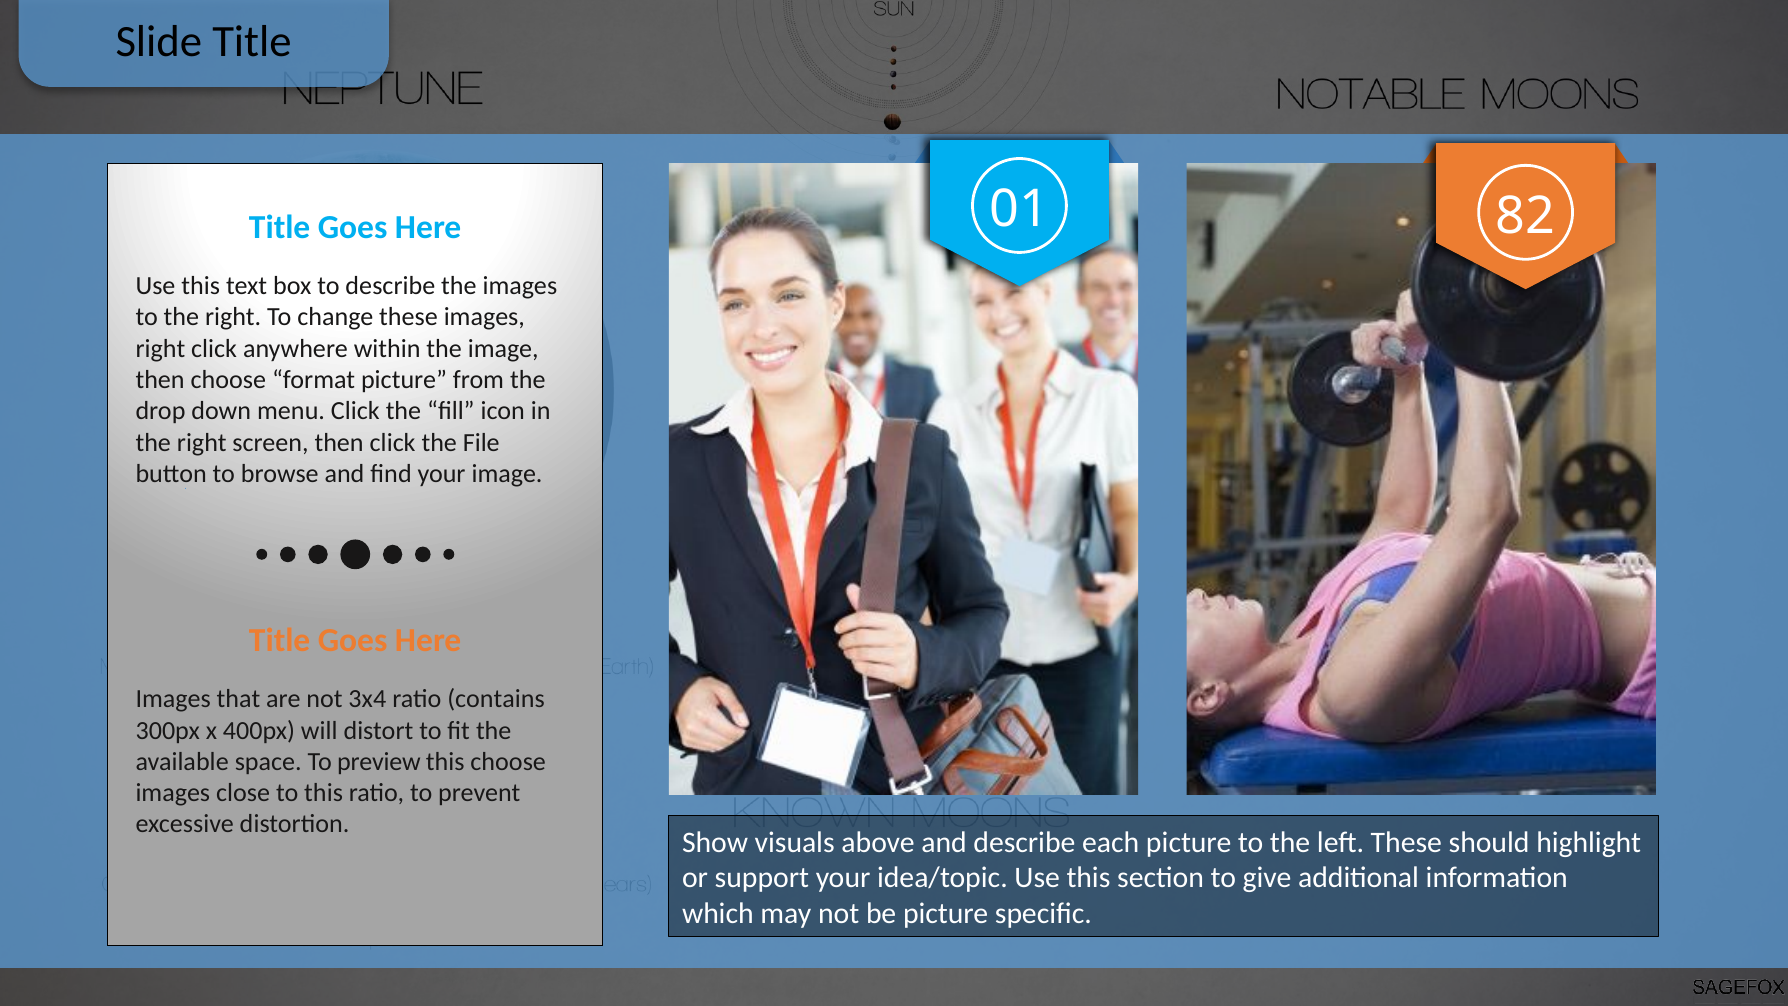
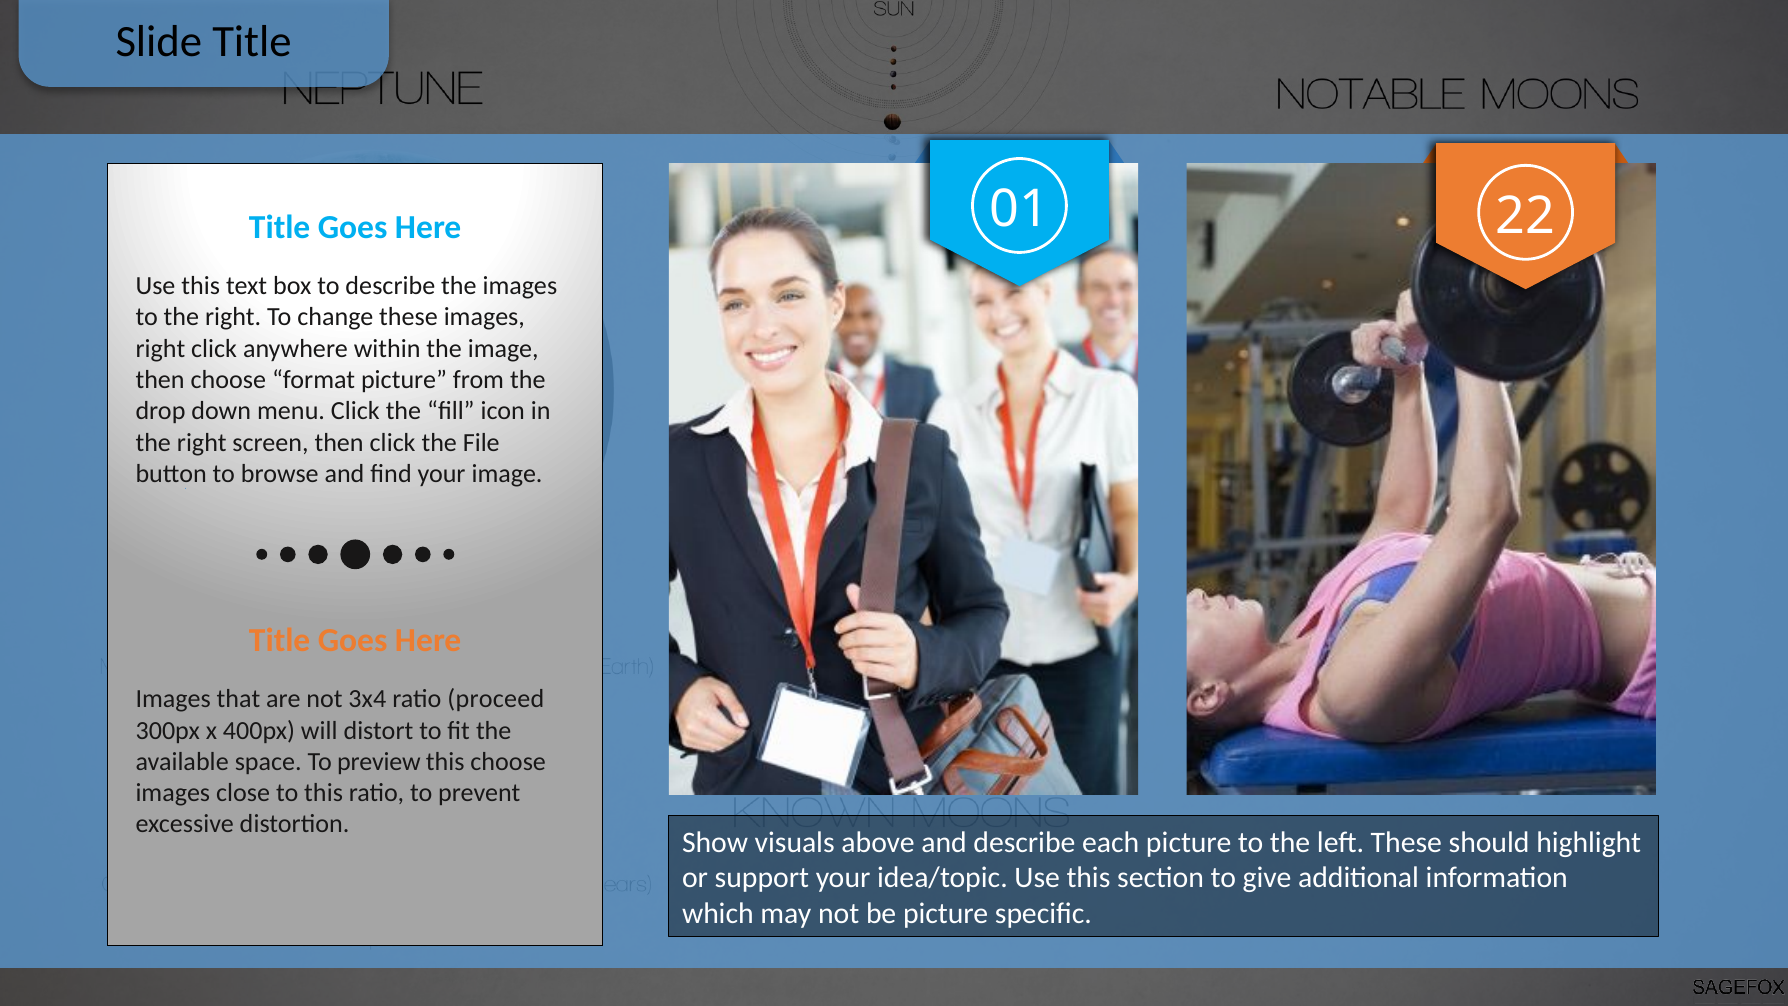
82: 82 -> 22
contains: contains -> proceed
